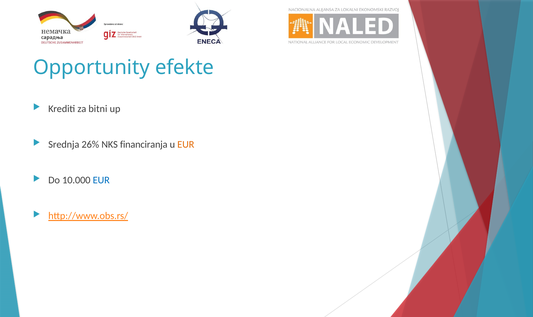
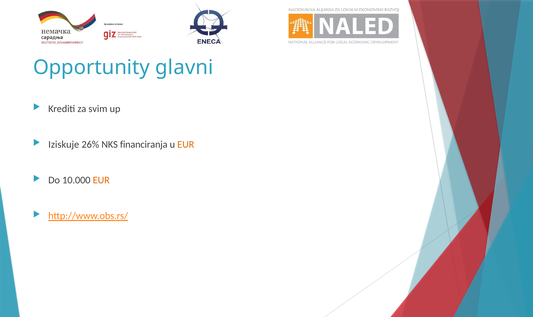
efekte: efekte -> glavni
bitni: bitni -> svim
Srednja: Srednja -> Iziskuje
EUR at (101, 180) colour: blue -> orange
